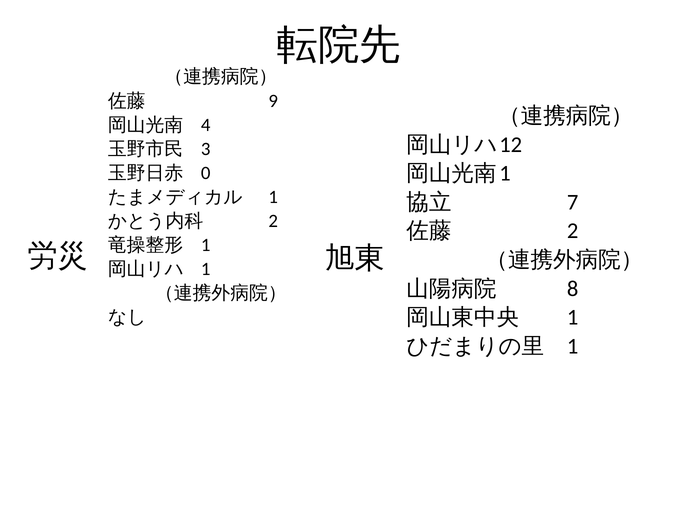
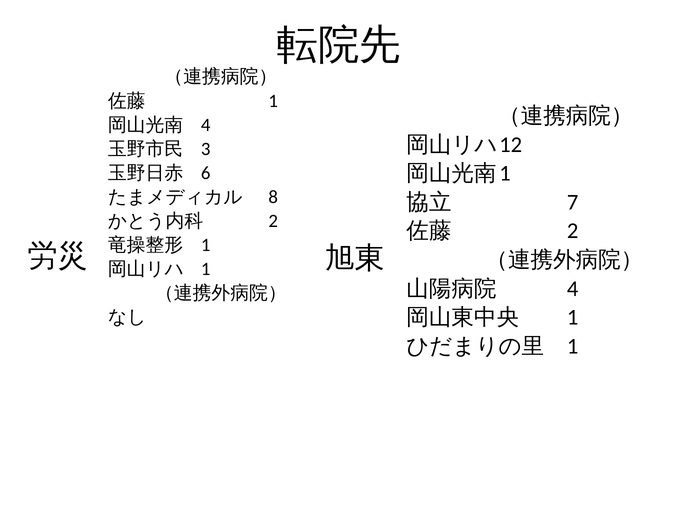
9 at (273, 101): 9 -> 1
0: 0 -> 6
1 at (273, 197): 1 -> 8
8 at (573, 289): 8 -> 4
